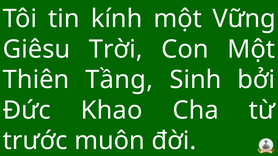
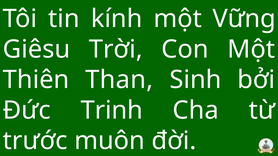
Tầng: Tầng -> Than
Khao: Khao -> Trinh
